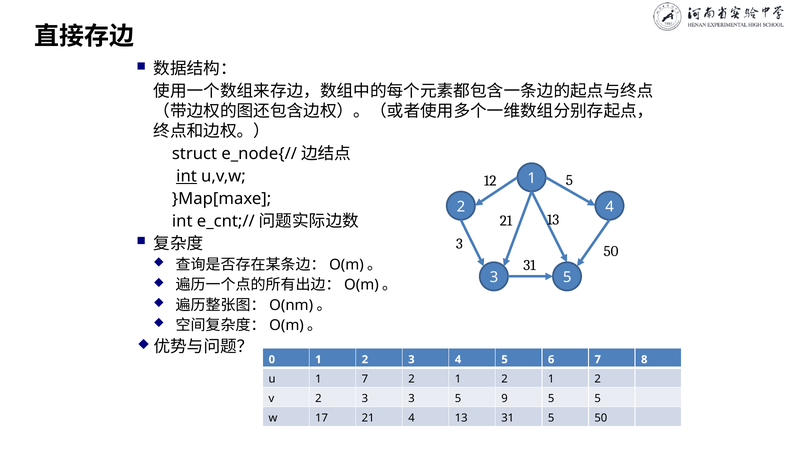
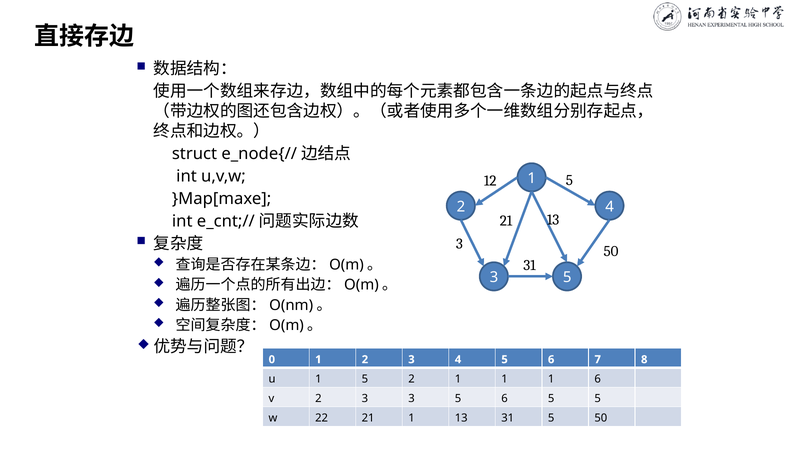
int at (187, 176) underline: present -> none
1 7: 7 -> 5
2 at (505, 379): 2 -> 1
2 at (598, 379): 2 -> 6
3 5 9: 9 -> 6
17: 17 -> 22
21 4: 4 -> 1
